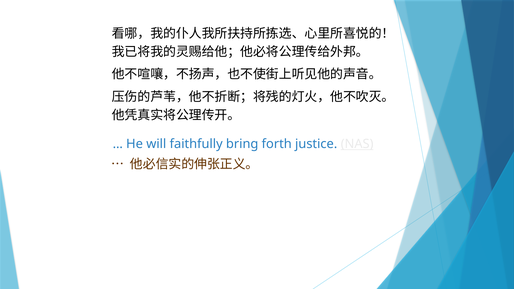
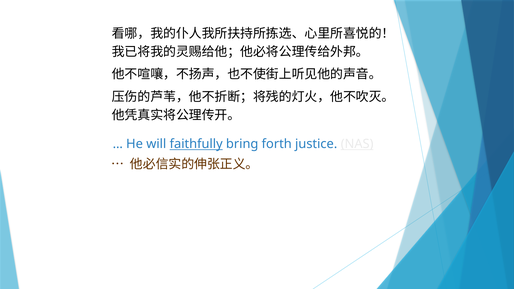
faithfully underline: none -> present
